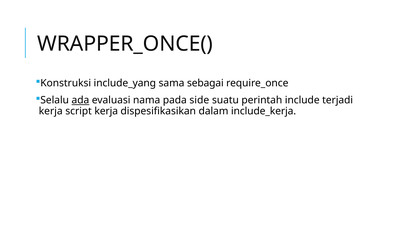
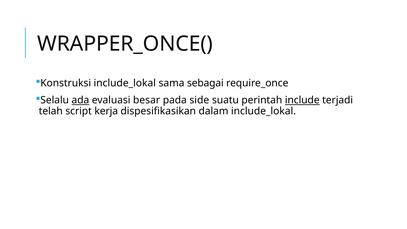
Konstruksi include_yang: include_yang -> include_lokal
nama: nama -> besar
include underline: none -> present
kerja at (51, 111): kerja -> telah
dalam include_kerja: include_kerja -> include_lokal
